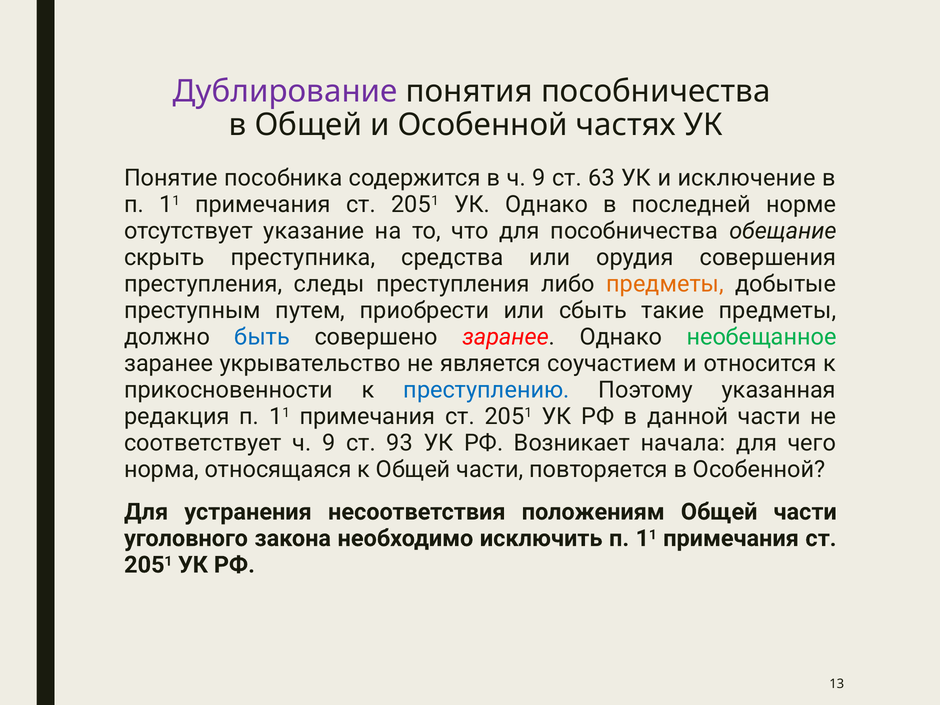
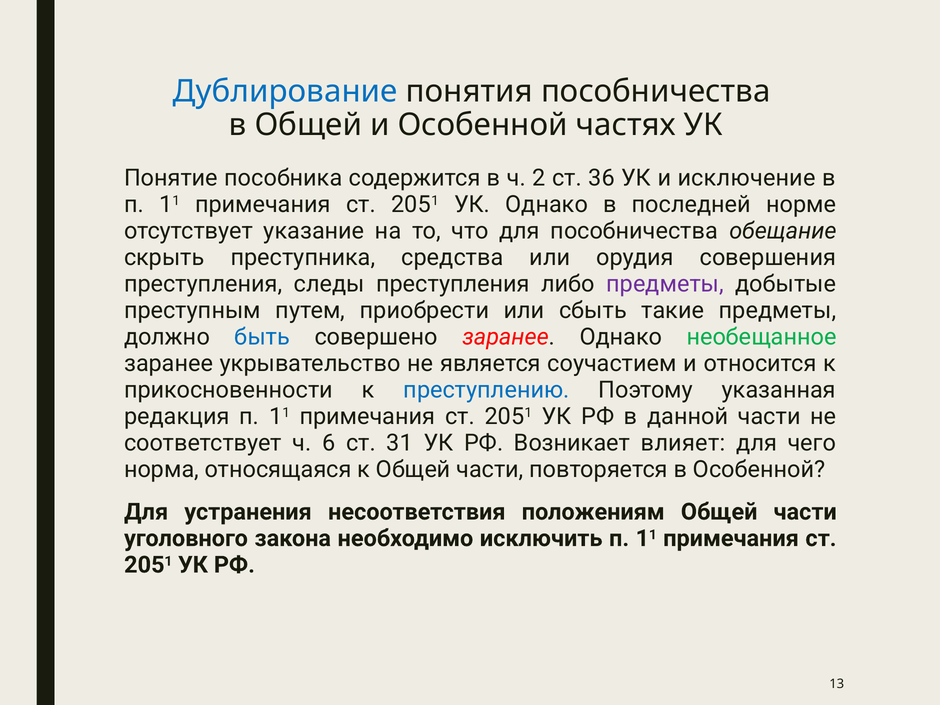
Дублирование colour: purple -> blue
в ч 9: 9 -> 2
63: 63 -> 36
предметы at (665, 284) colour: orange -> purple
соответствует ч 9: 9 -> 6
93: 93 -> 31
начала: начала -> влияет
